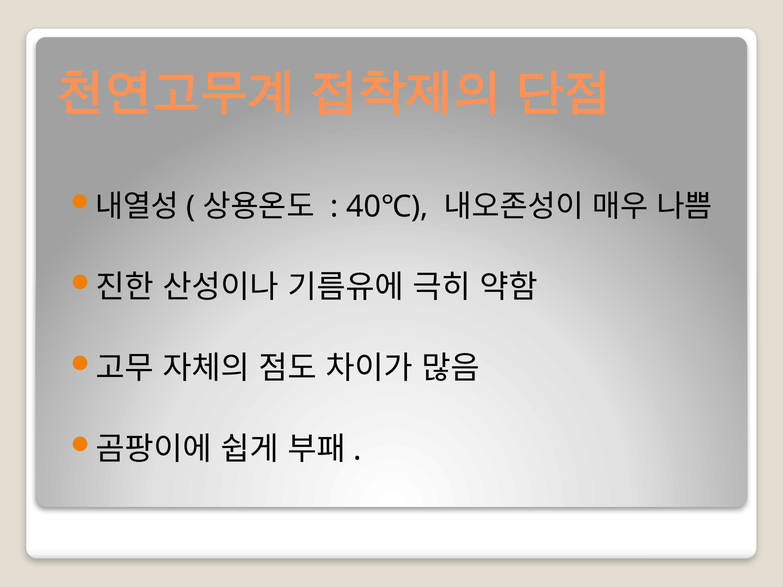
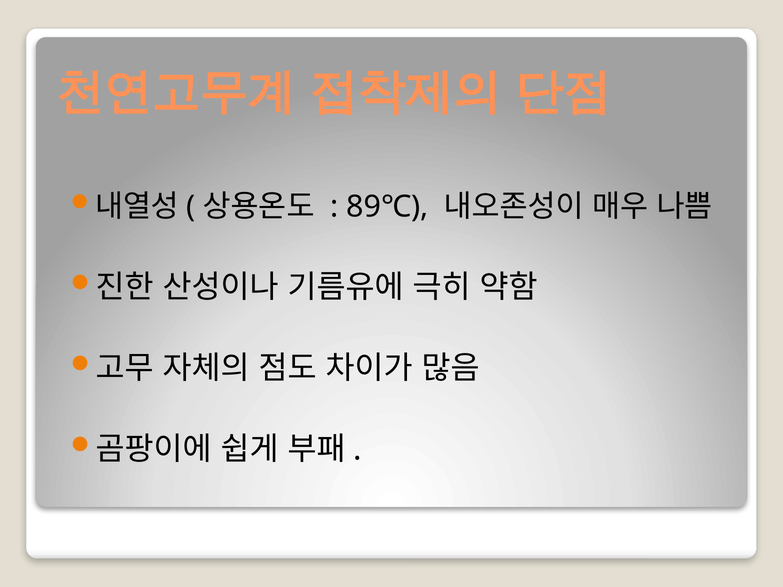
40℃: 40℃ -> 89℃
